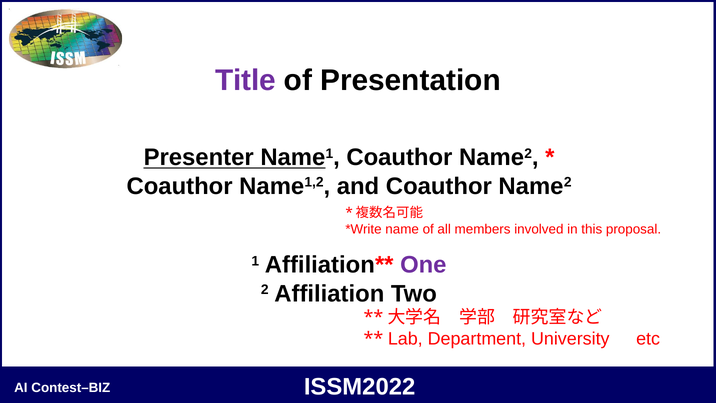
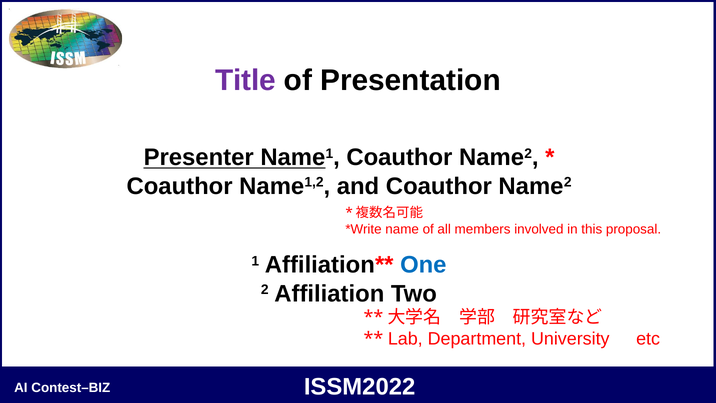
One colour: purple -> blue
